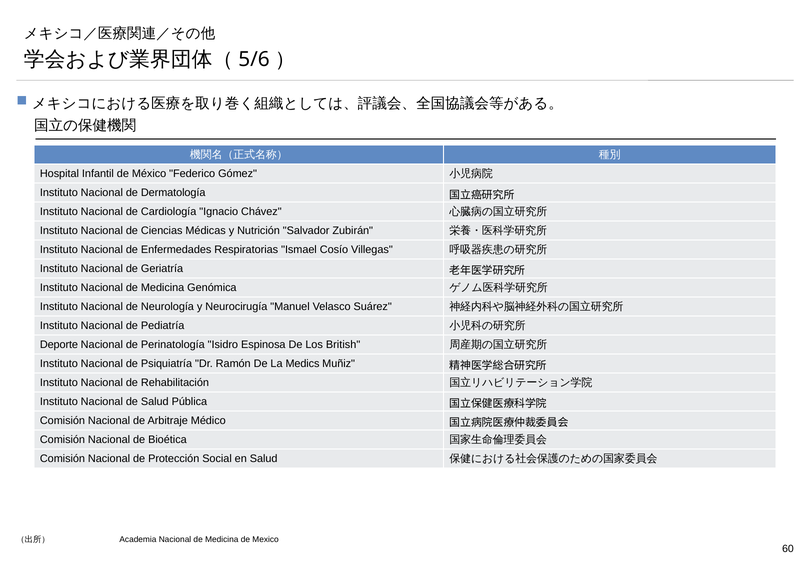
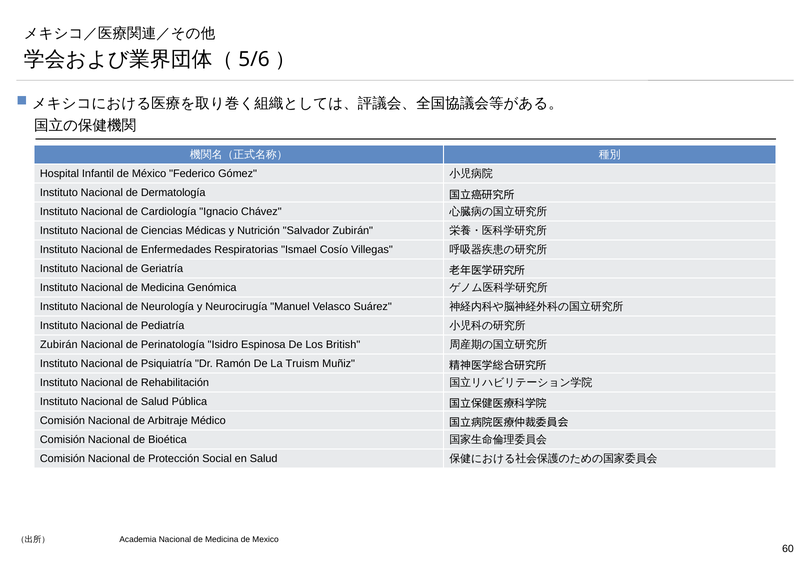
Deporte at (59, 344): Deporte -> Zubirán
Medics: Medics -> Truism
